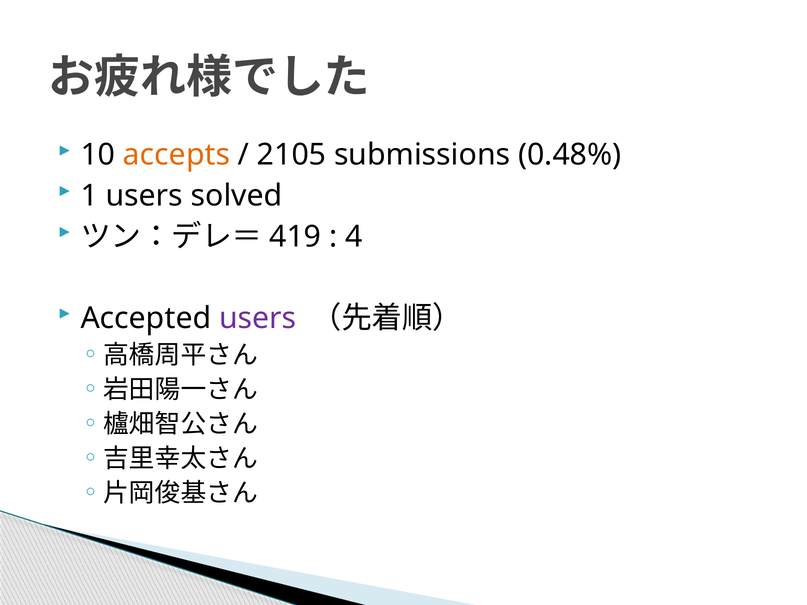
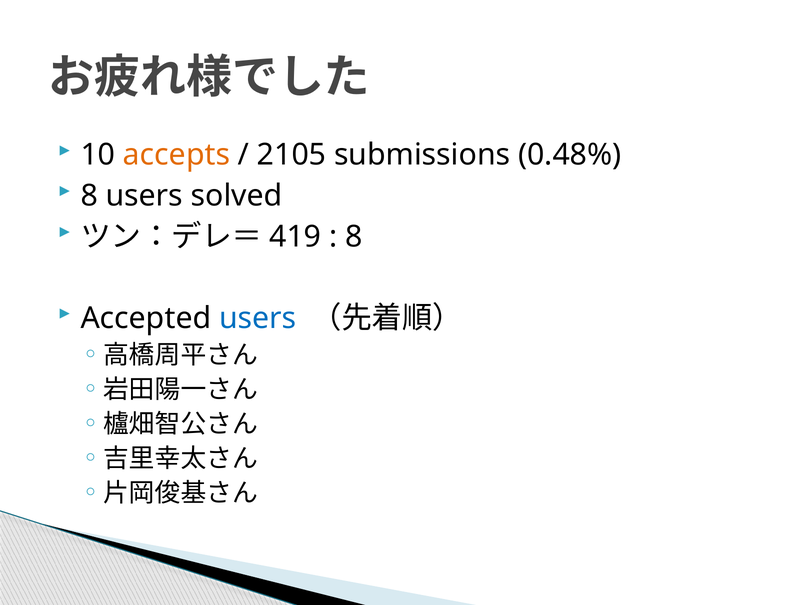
1 at (89, 196): 1 -> 8
4 at (354, 237): 4 -> 8
users at (258, 318) colour: purple -> blue
